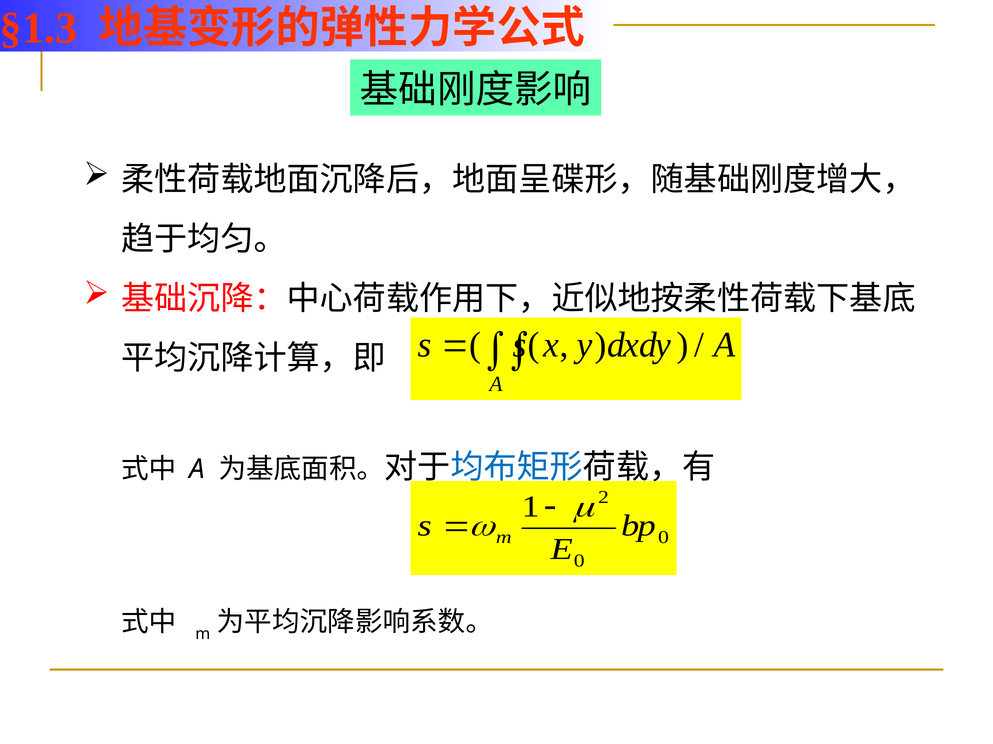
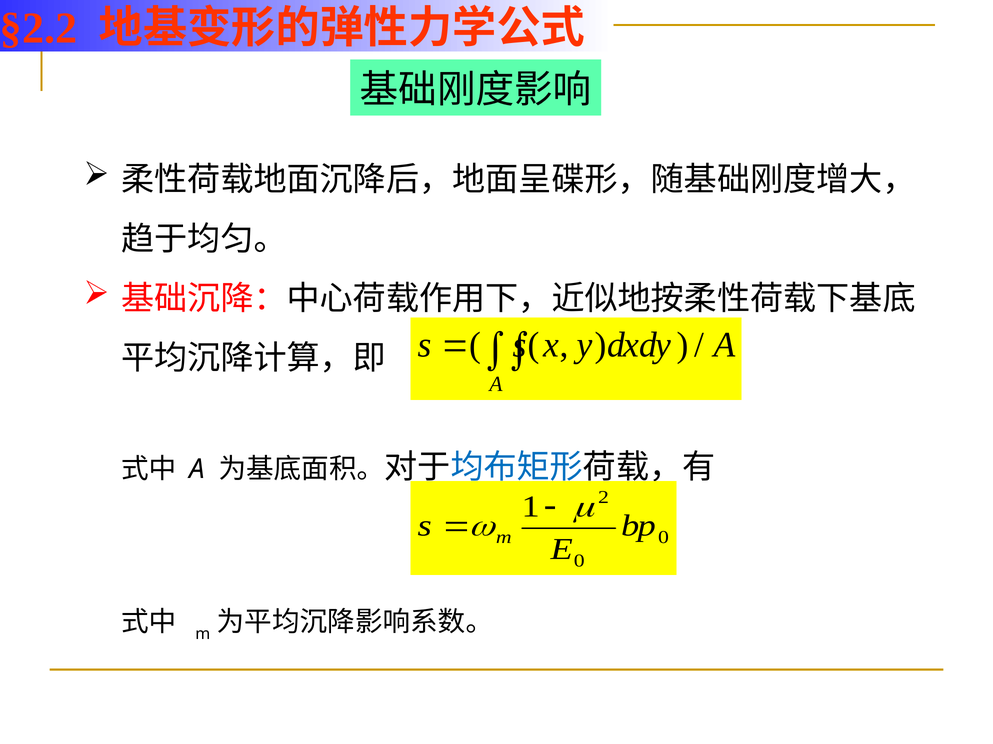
§1.3: §1.3 -> §2.2
